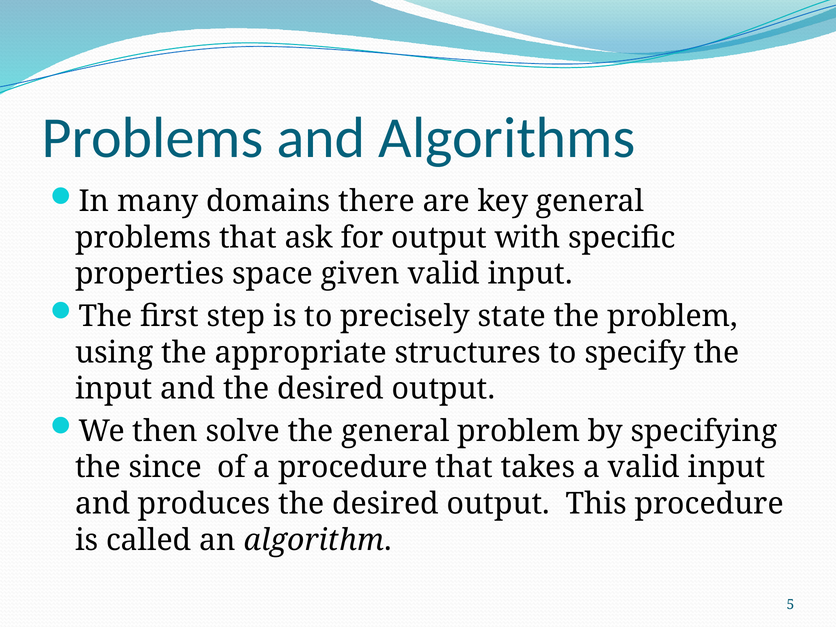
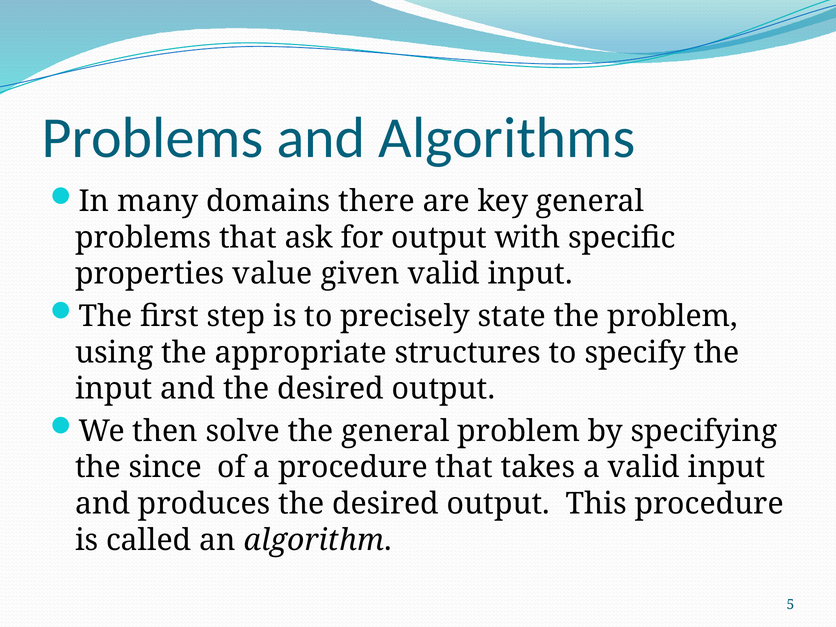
space: space -> value
